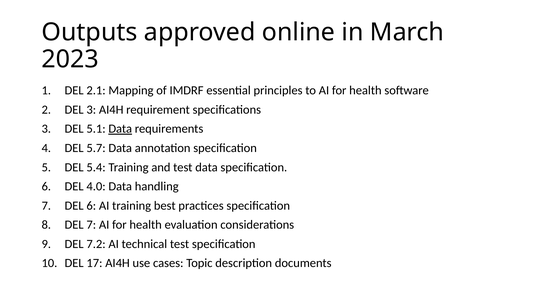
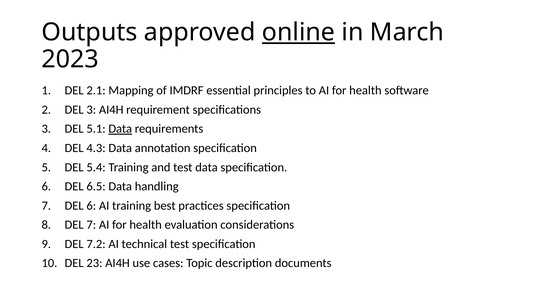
online underline: none -> present
5.7: 5.7 -> 4.3
4.0: 4.0 -> 6.5
17: 17 -> 23
